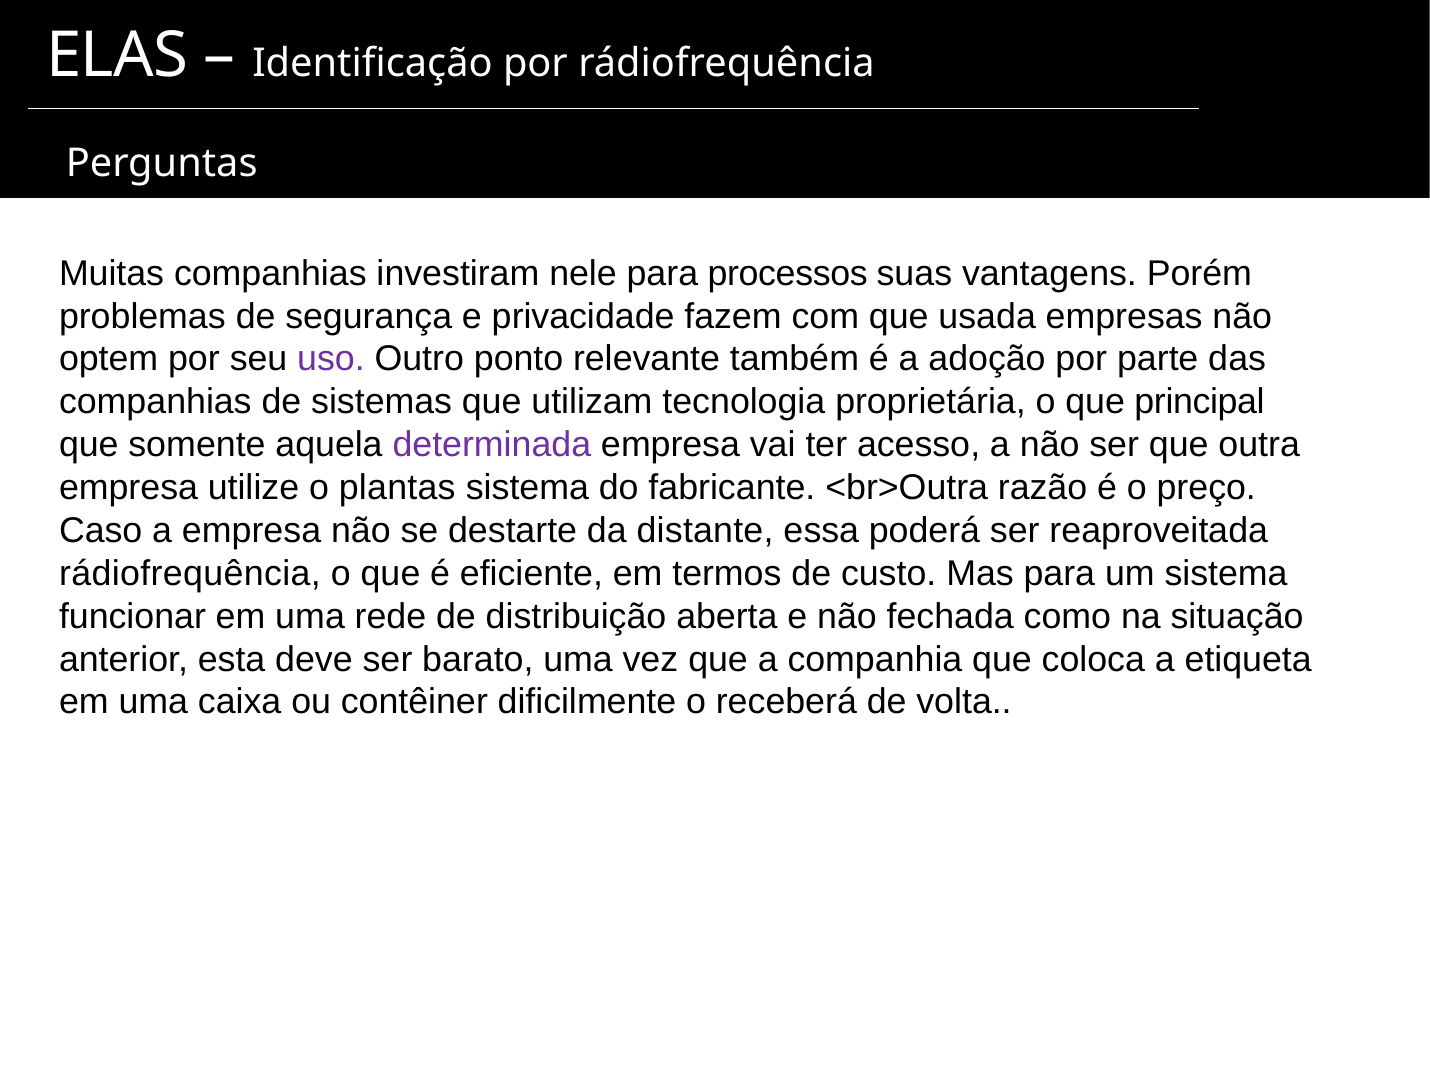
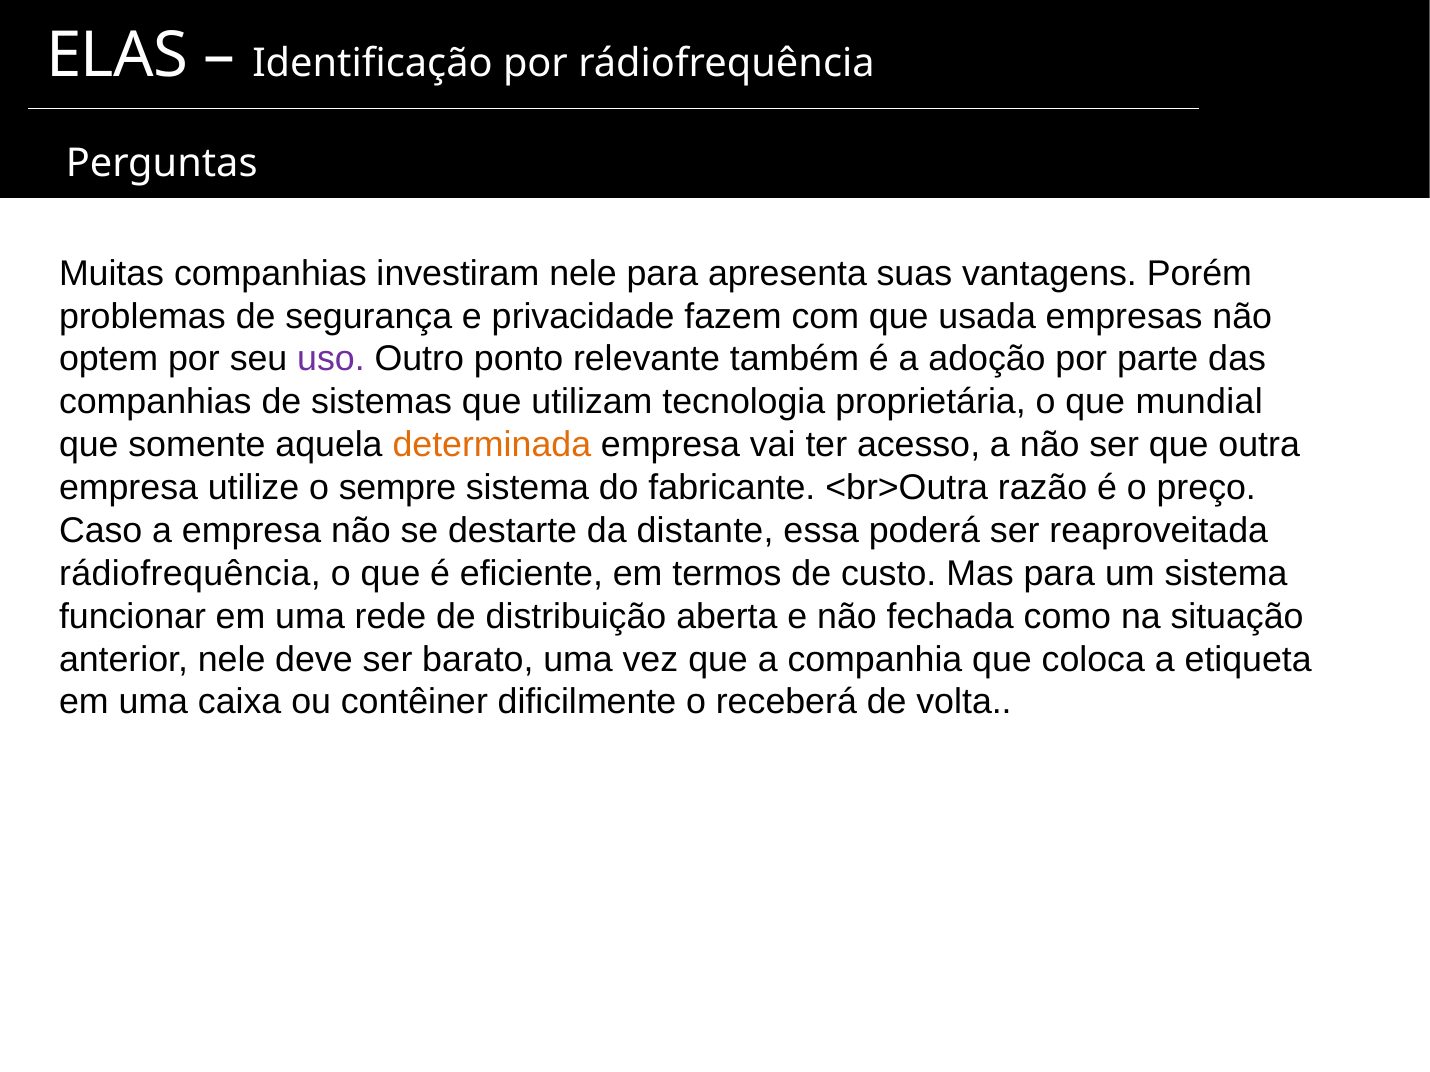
processos: processos -> apresenta
principal: principal -> mundial
determinada colour: purple -> orange
plantas: plantas -> sempre
anterior esta: esta -> nele
